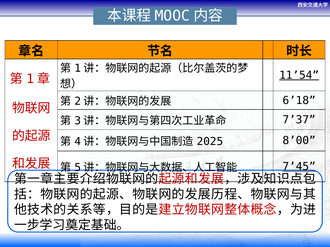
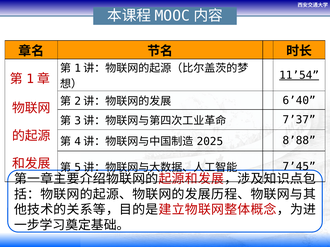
6’18: 6’18 -> 6’40
8’00: 8’00 -> 8’88
7’45 underline: present -> none
